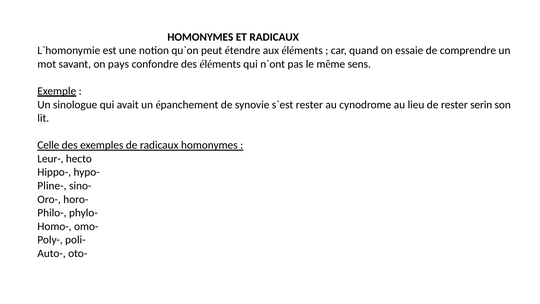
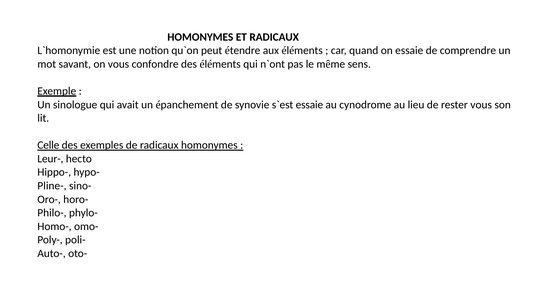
on pays: pays -> vous
rester at (309, 105): rester -> essaie
rester serin: serin -> vous
